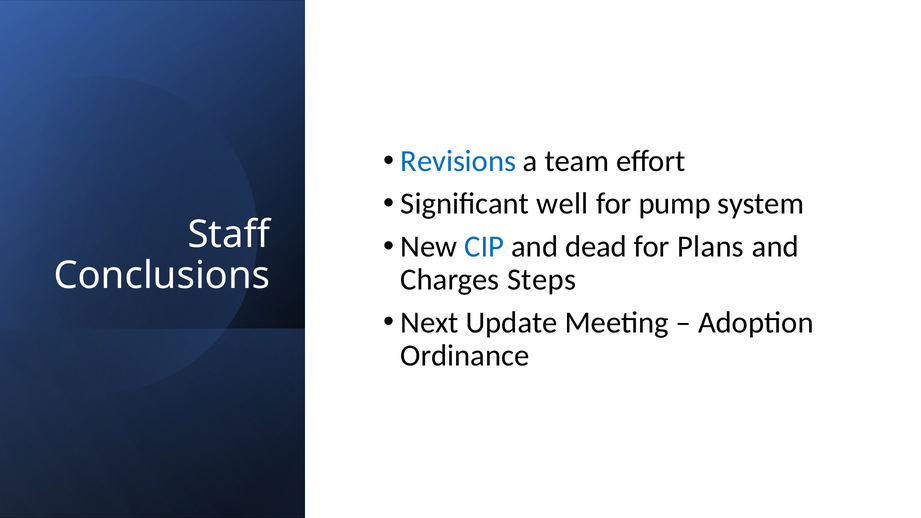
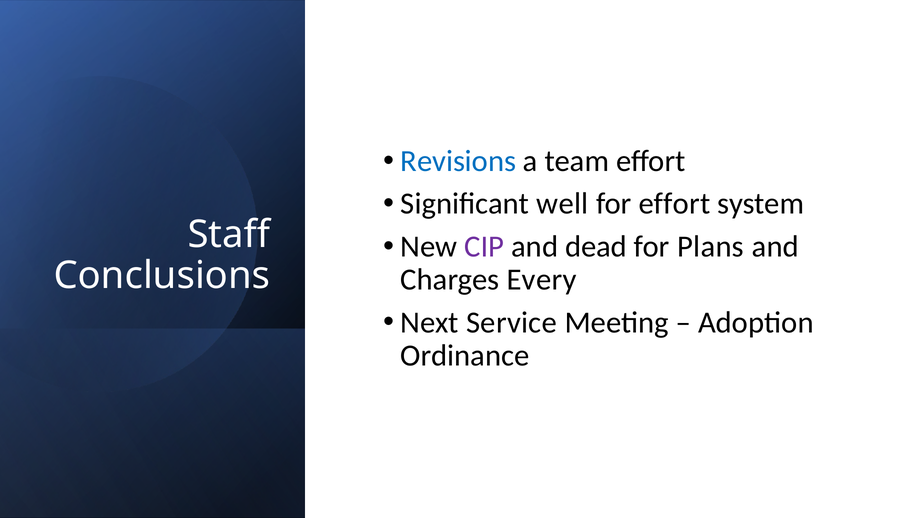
for pump: pump -> effort
CIP colour: blue -> purple
Steps: Steps -> Every
Update: Update -> Service
